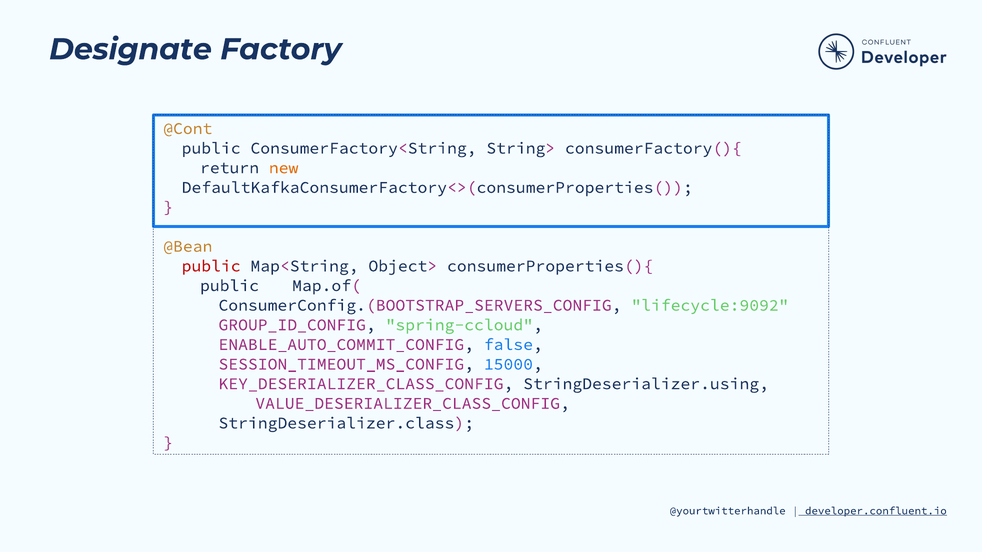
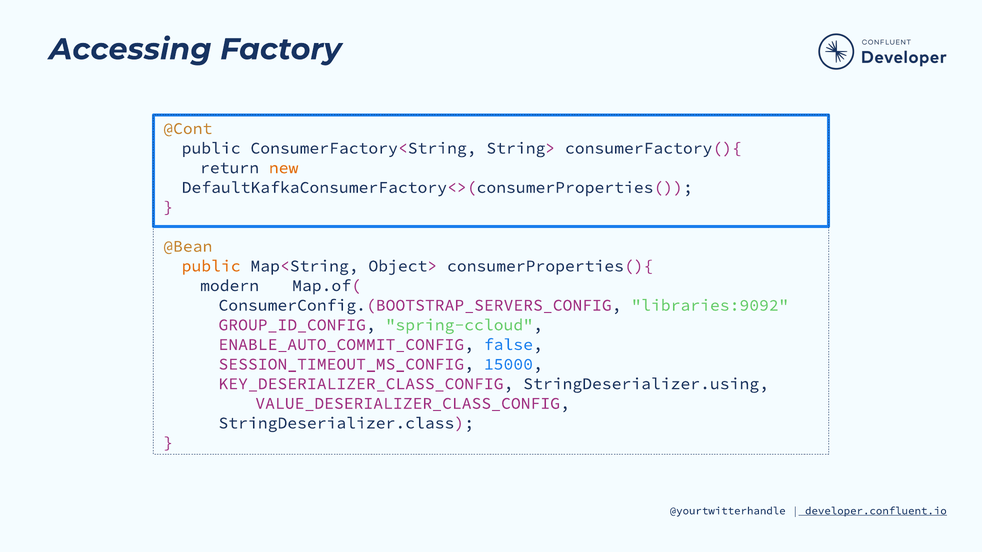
Designate: Designate -> Accessing
public at (211, 266) colour: red -> orange
public at (230, 286): public -> modern
lifecycle:9092: lifecycle:9092 -> libraries:9092
